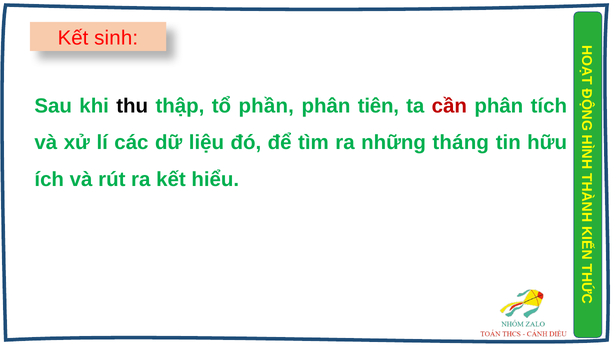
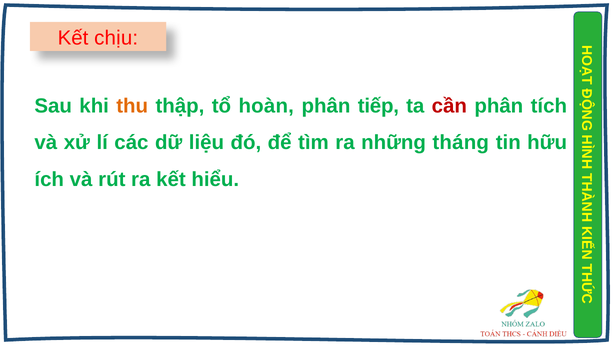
sinh: sinh -> chịu
thu colour: black -> orange
phần: phần -> hoàn
tiên: tiên -> tiếp
